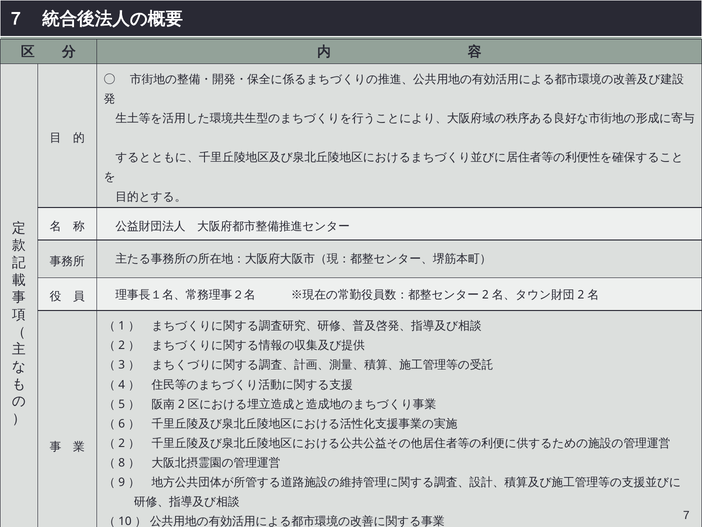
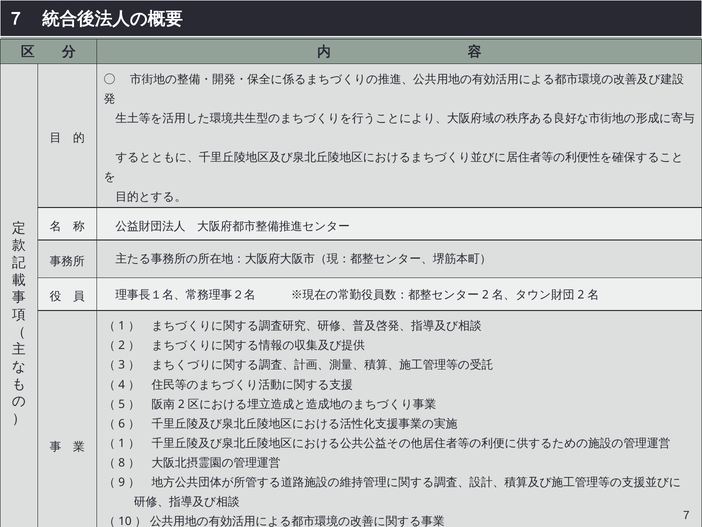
2 at (122, 443): 2 -> 1
